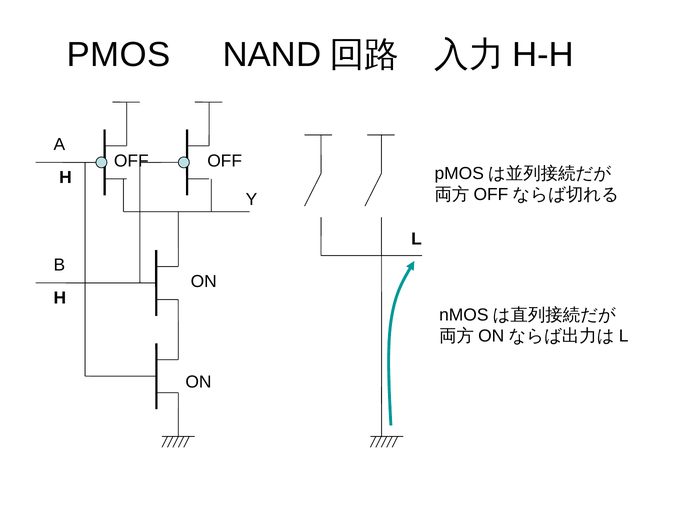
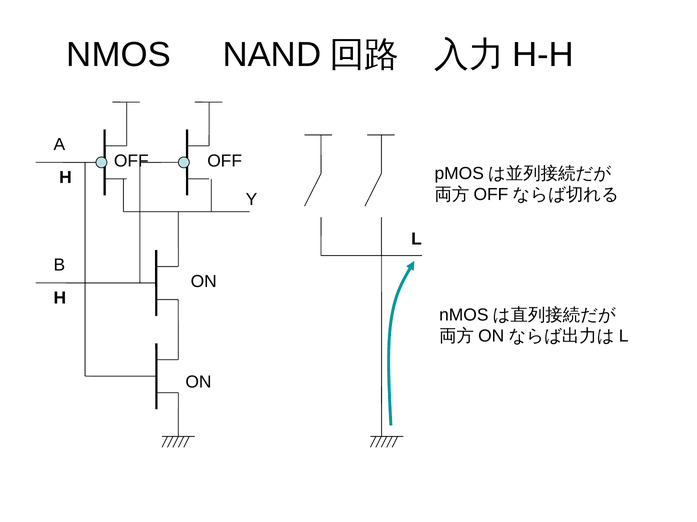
PMOS: PMOS -> NMOS
